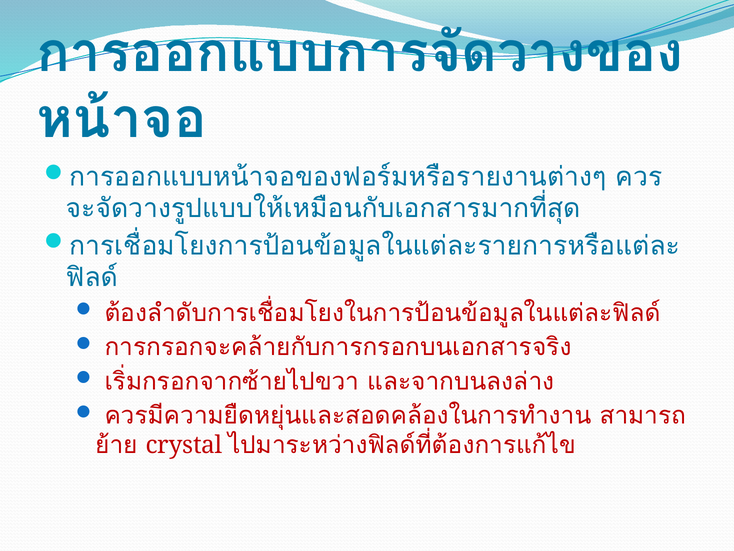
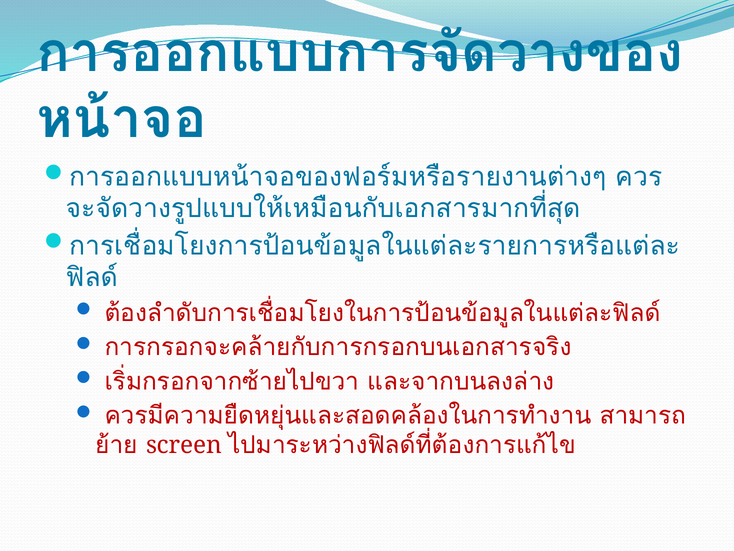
crystal: crystal -> screen
